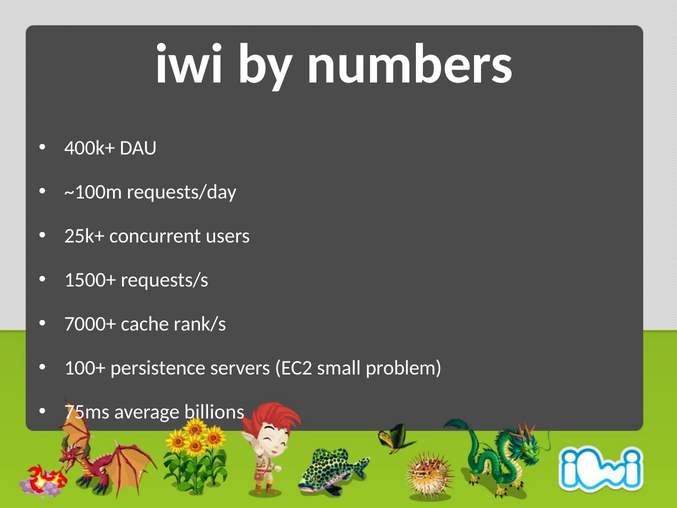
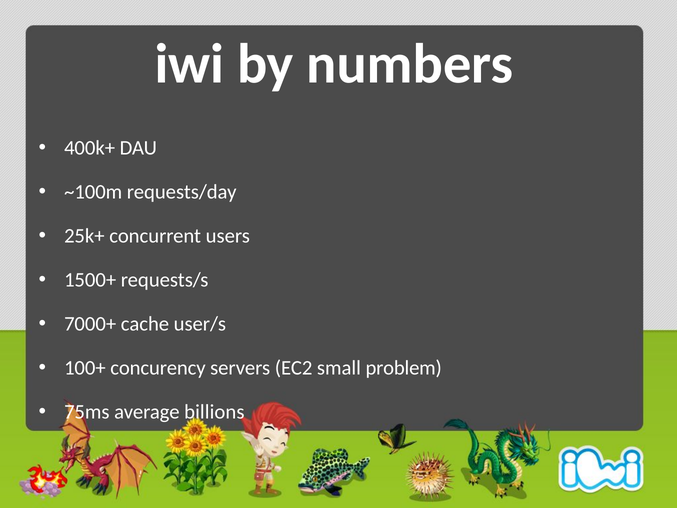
rank/s: rank/s -> user/s
persistence: persistence -> concurency
